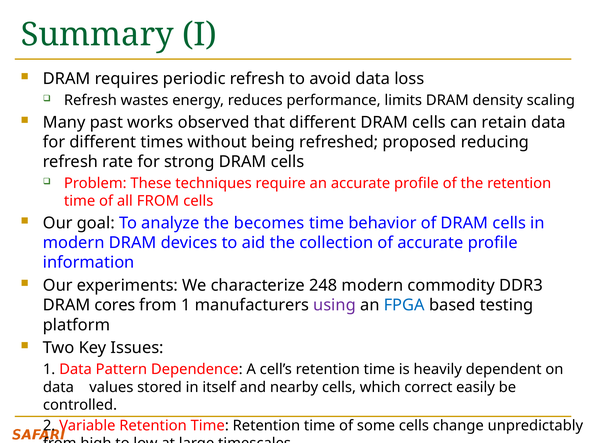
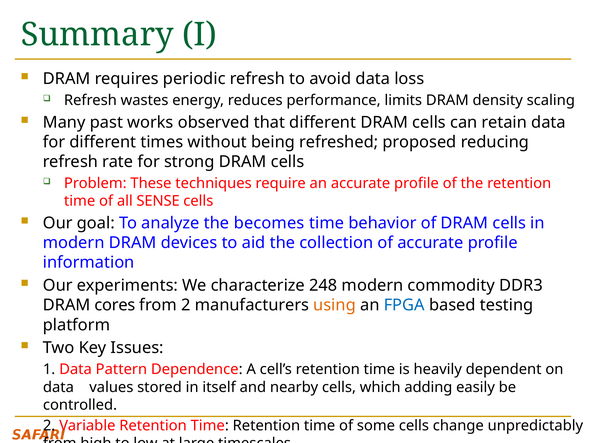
all FROM: FROM -> SENSE
from 1: 1 -> 2
using colour: purple -> orange
correct: correct -> adding
